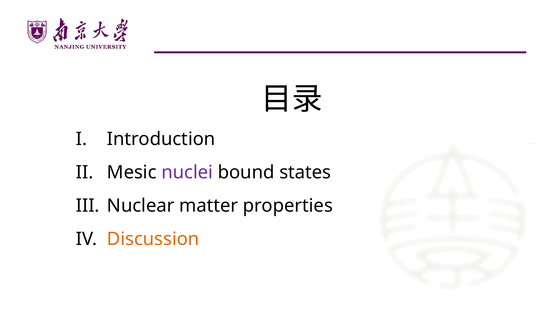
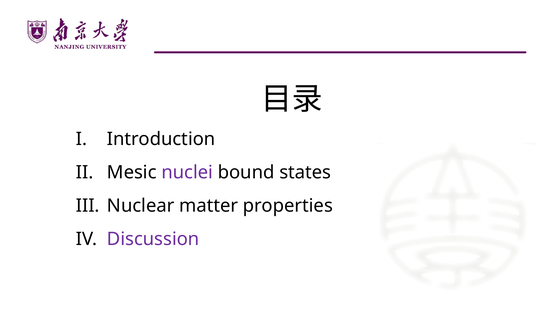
Discussion colour: orange -> purple
